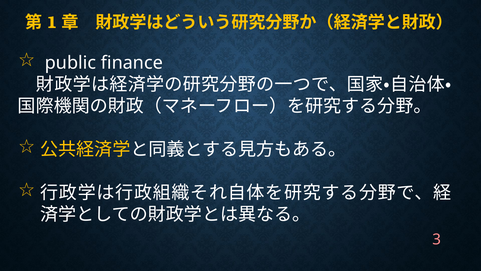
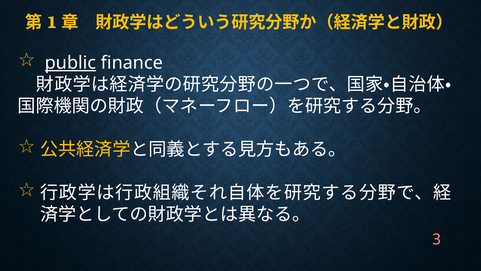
public underline: none -> present
